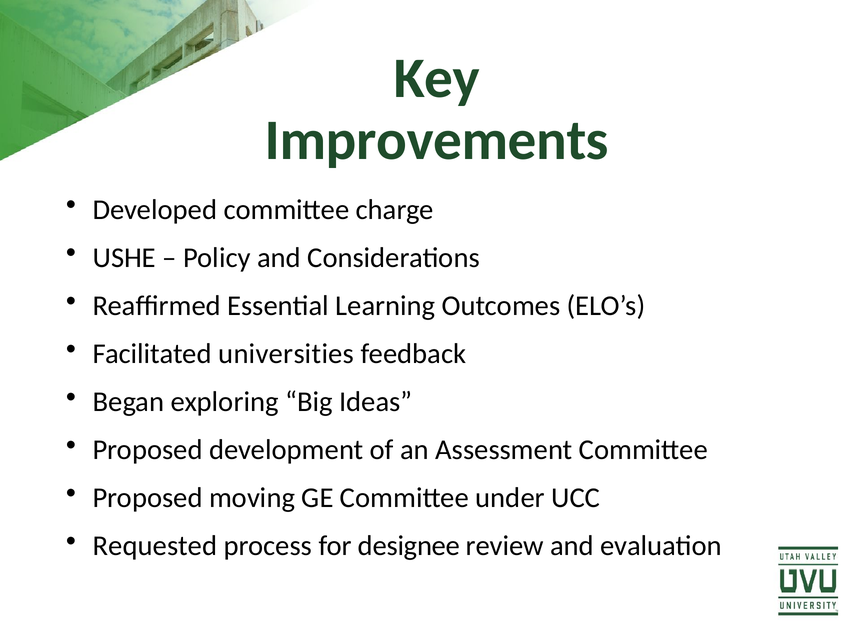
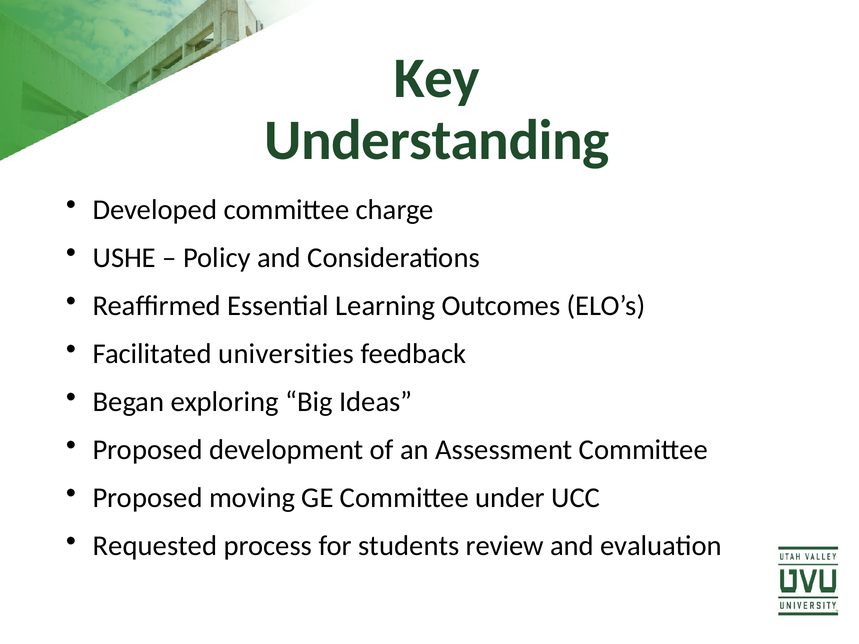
Improvements: Improvements -> Understanding
designee: designee -> students
